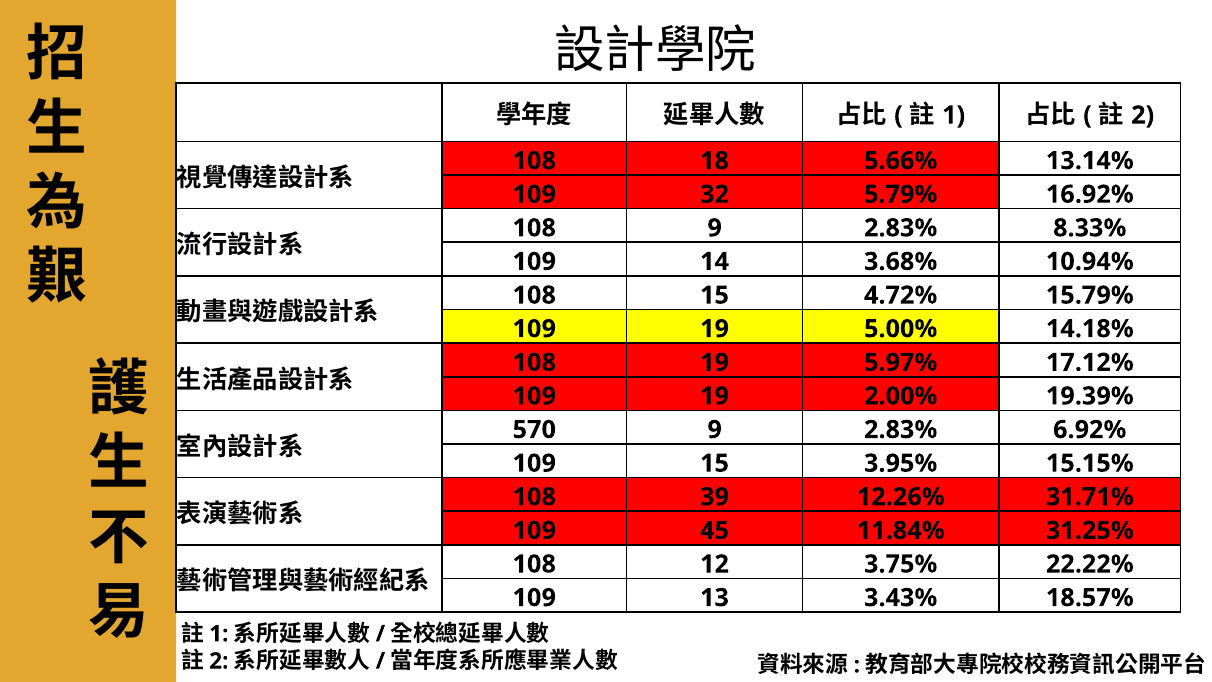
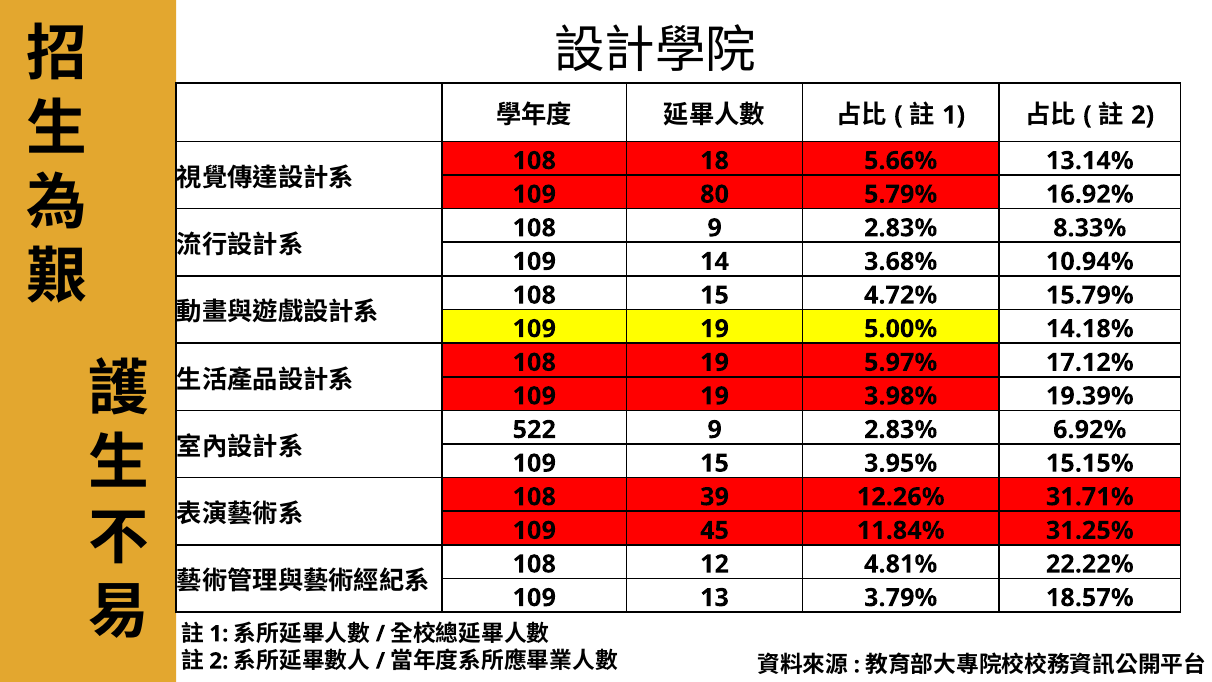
32: 32 -> 80
2.00%: 2.00% -> 3.98%
570: 570 -> 522
3.75%: 3.75% -> 4.81%
3.43%: 3.43% -> 3.79%
